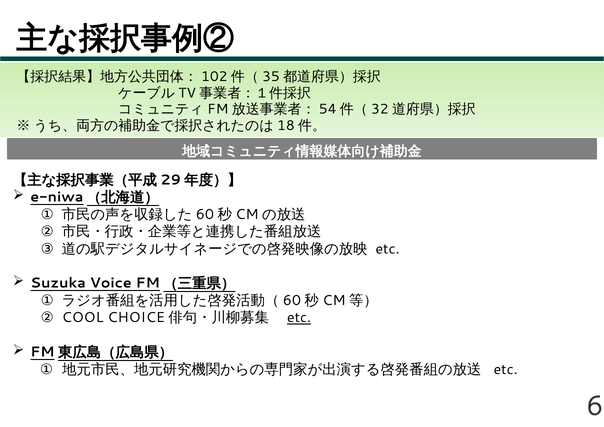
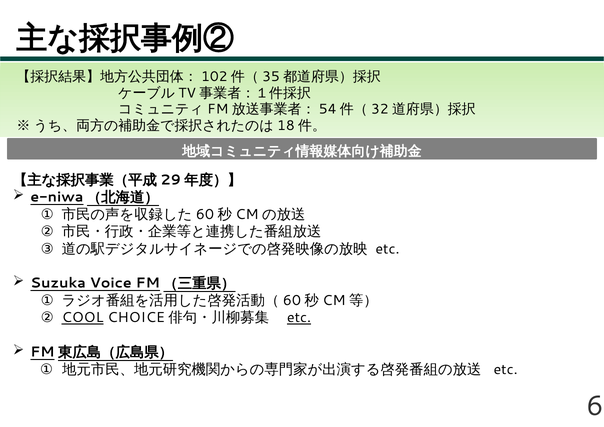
COOL underline: none -> present
